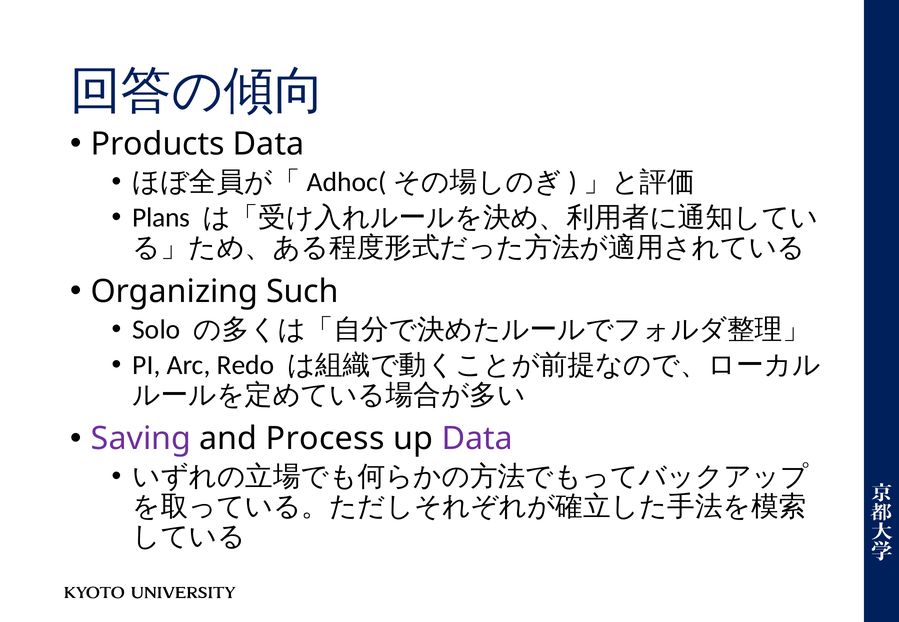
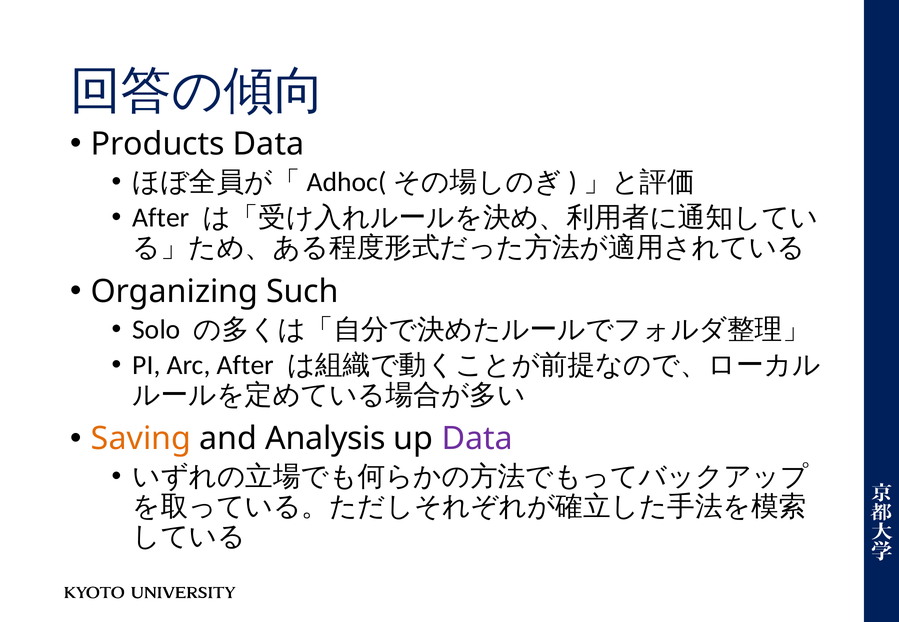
Plans at (161, 218): Plans -> After
Arc Redo: Redo -> After
Saving colour: purple -> orange
Process: Process -> Analysis
